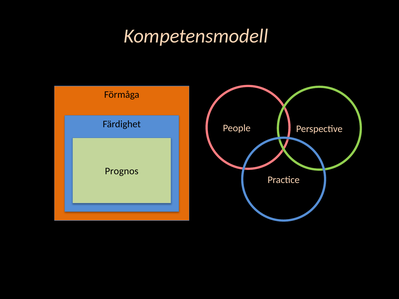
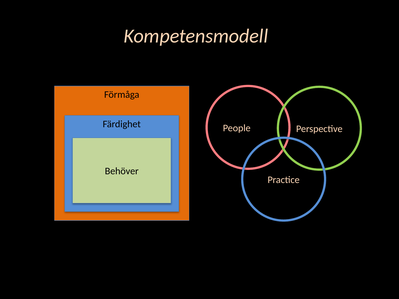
Prognos: Prognos -> Behöver
